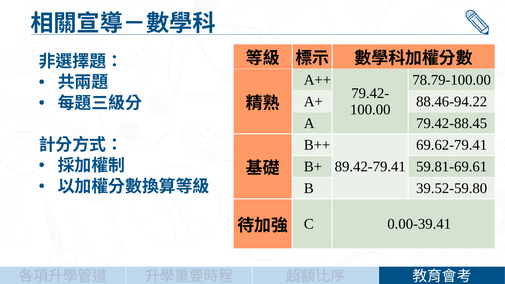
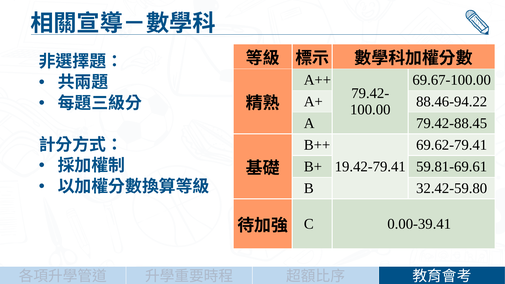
78.79-100.00: 78.79-100.00 -> 69.67-100.00
89.42-79.41: 89.42-79.41 -> 19.42-79.41
39.52-59.80: 39.52-59.80 -> 32.42-59.80
